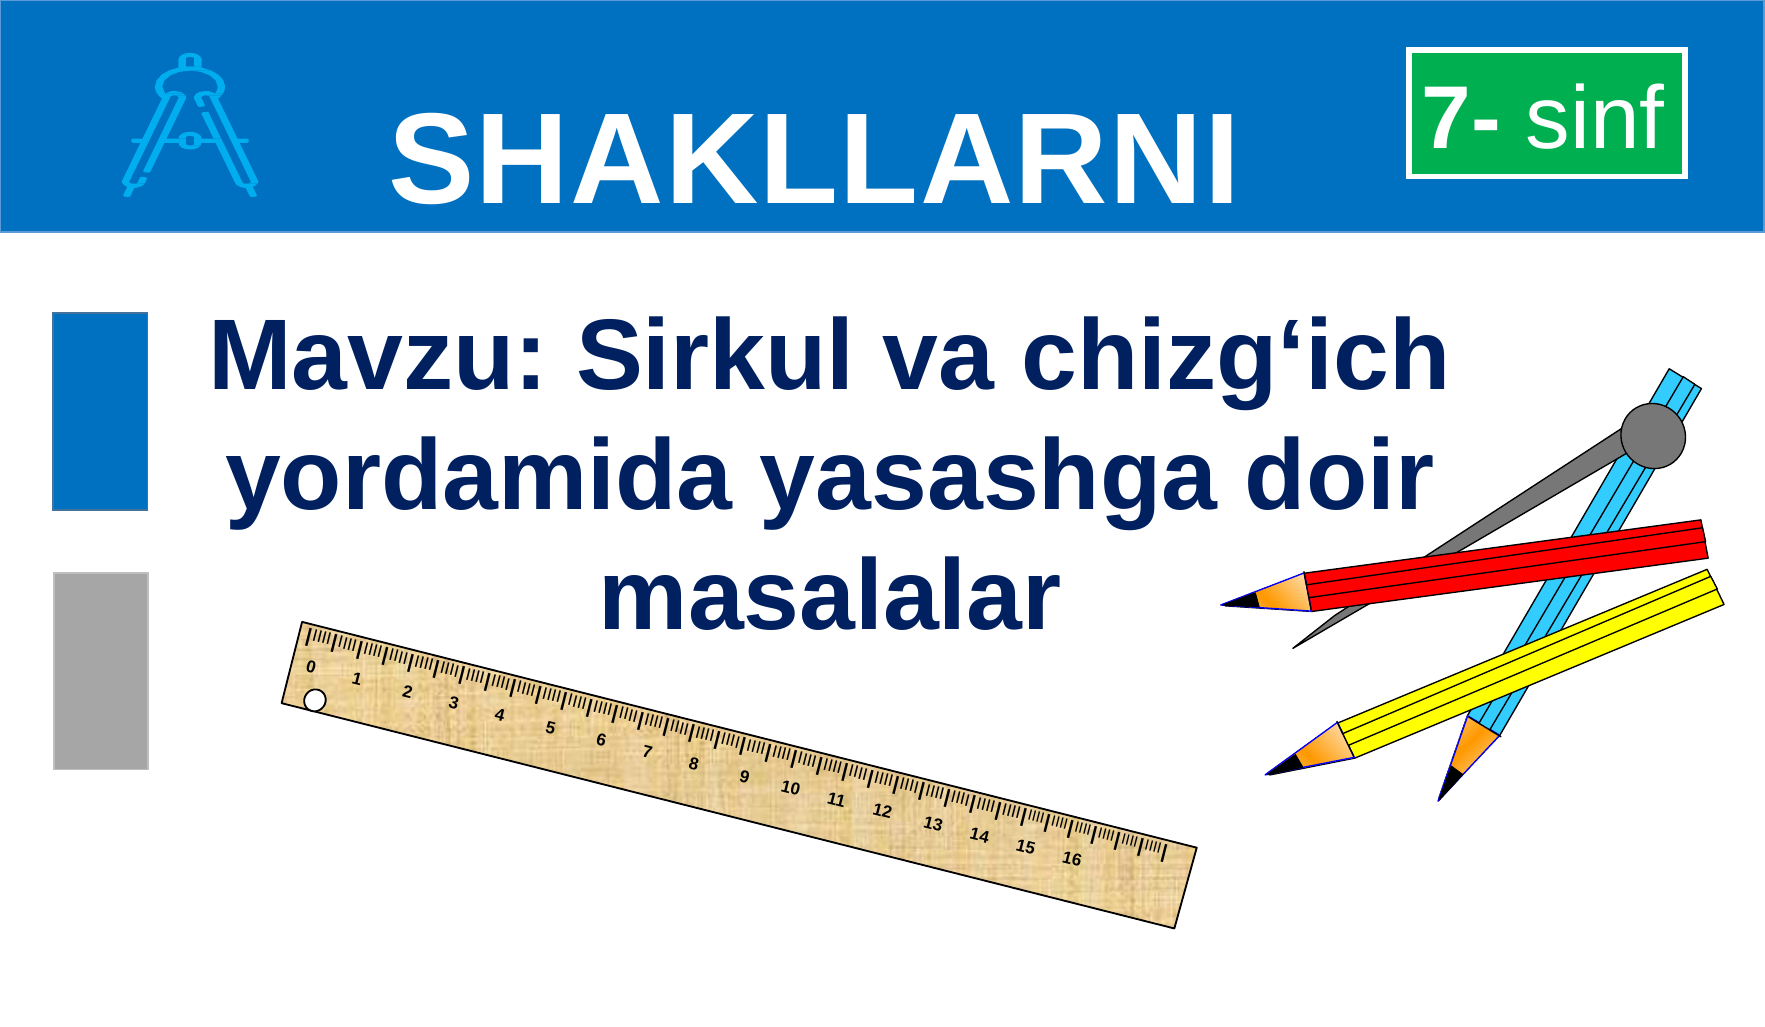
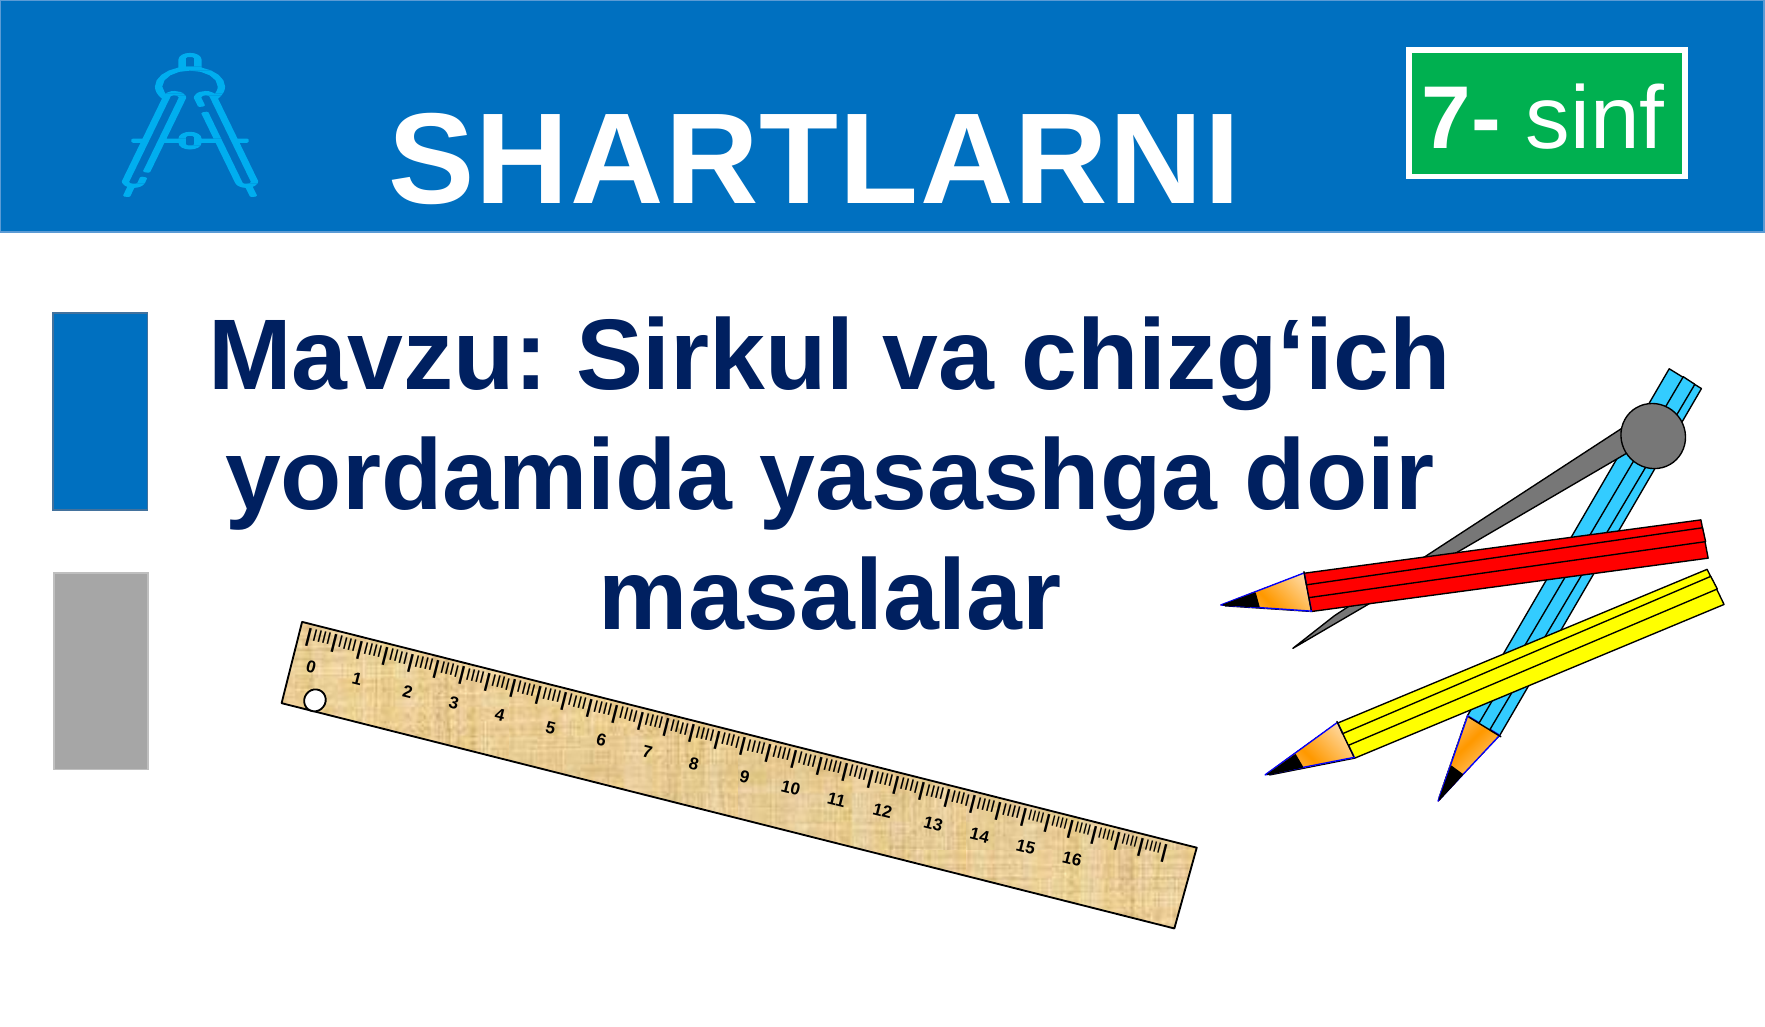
SHAKLLARNI: SHAKLLARNI -> SHARTLARNI
